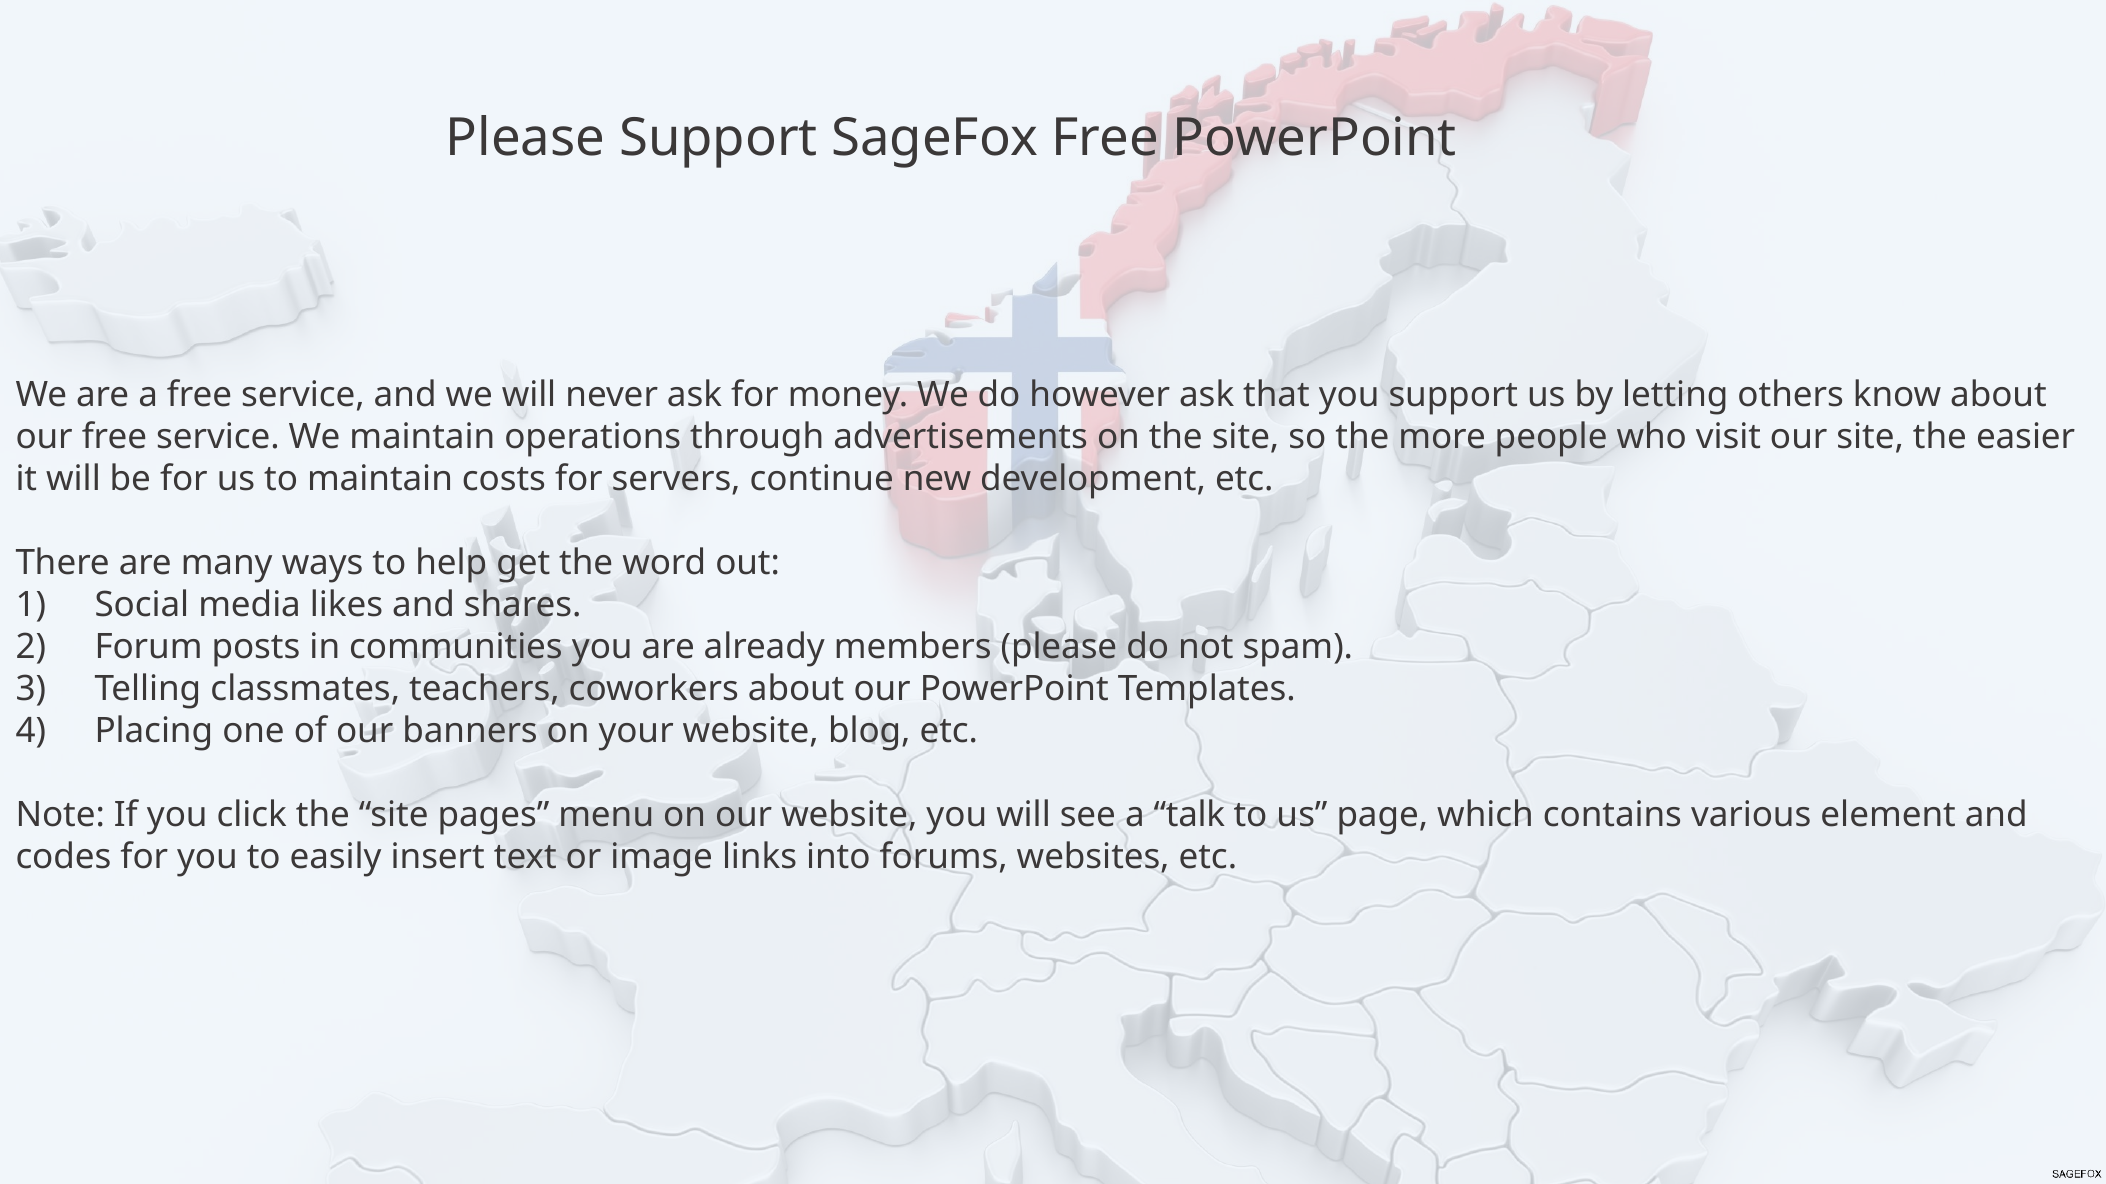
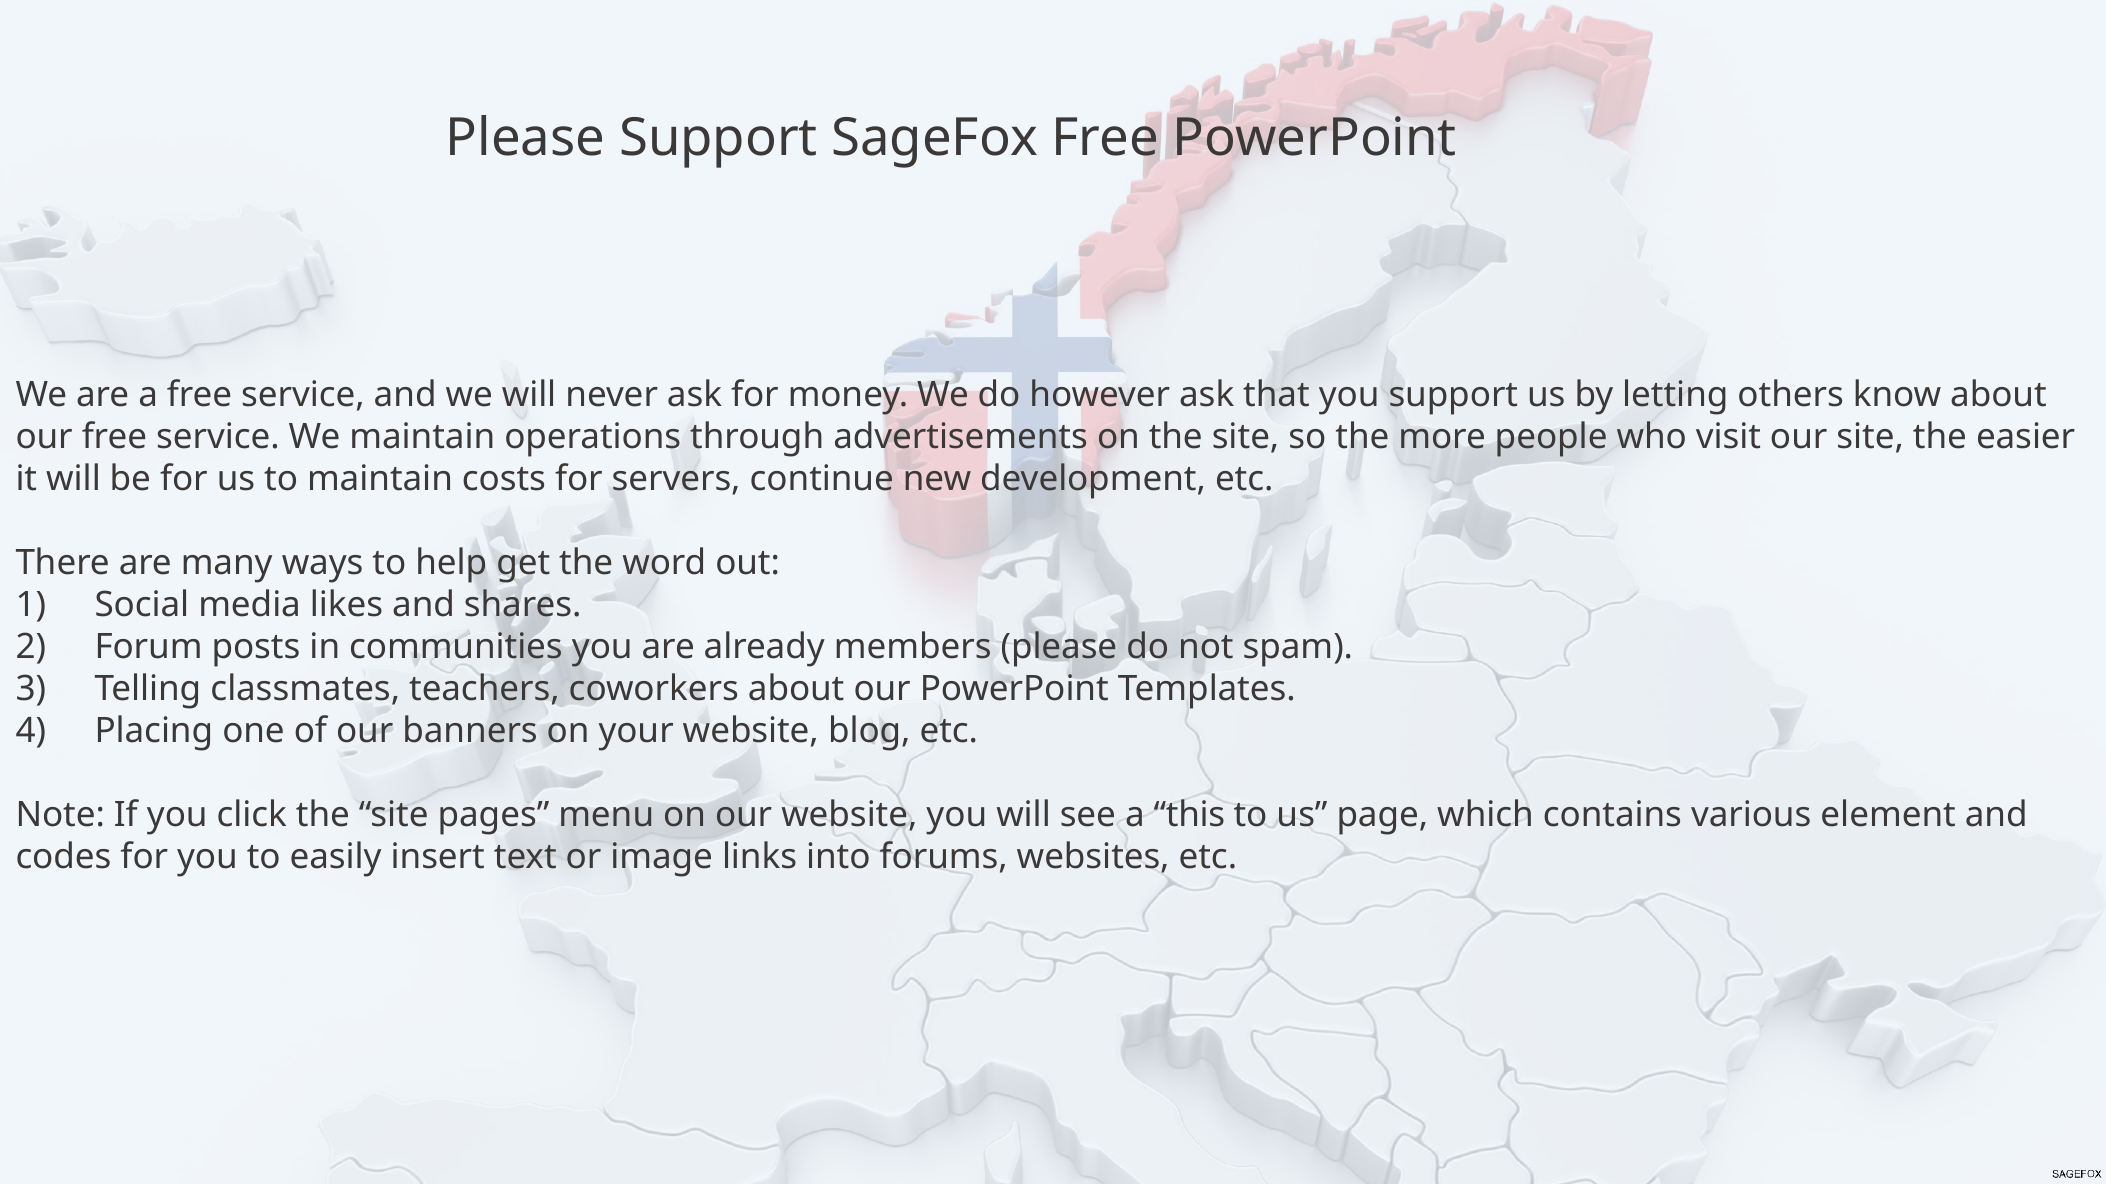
talk: talk -> this
